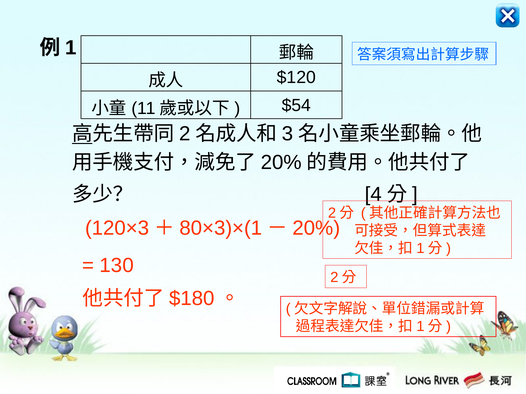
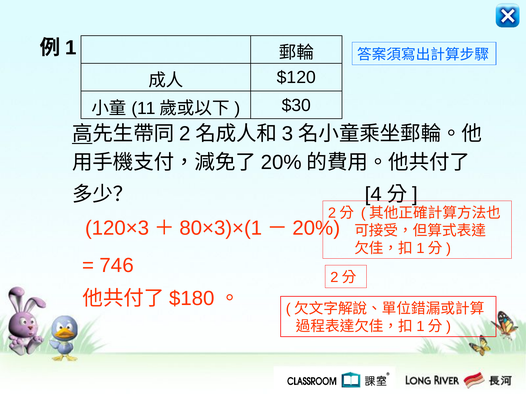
$54: $54 -> $30
130: 130 -> 746
